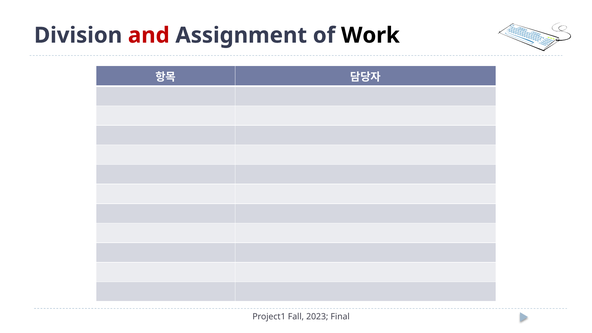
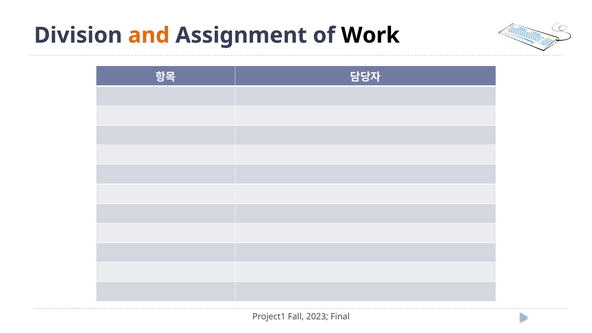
and colour: red -> orange
